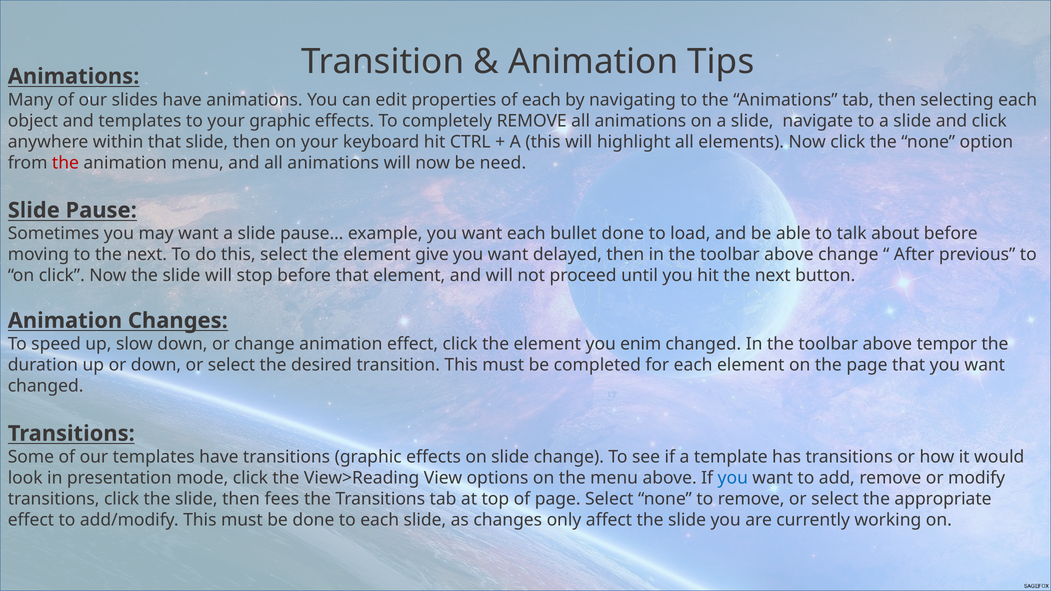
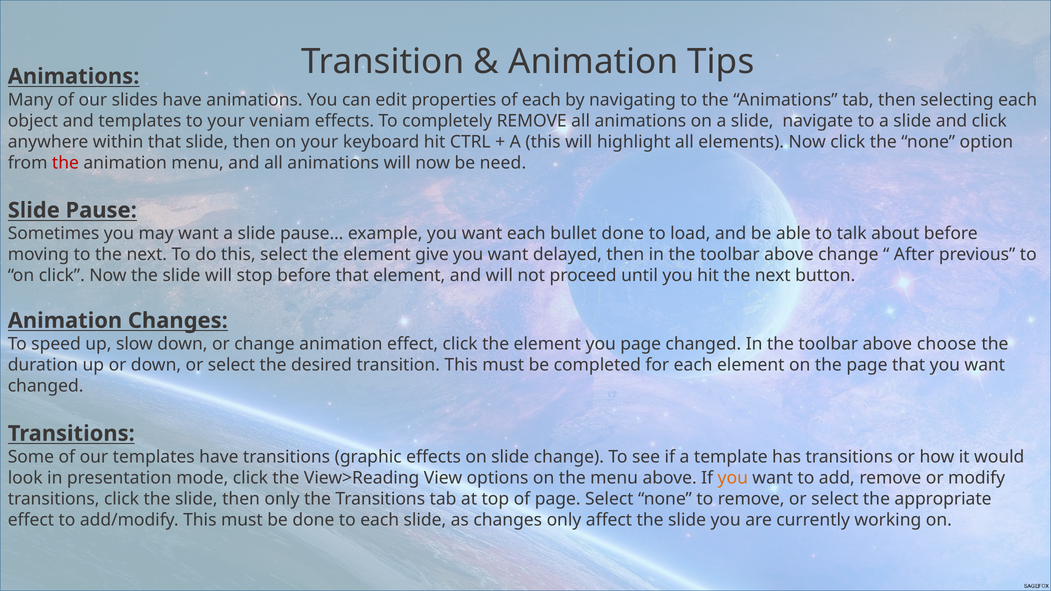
your graphic: graphic -> veniam
you enim: enim -> page
tempor: tempor -> choose
you at (733, 478) colour: blue -> orange
then fees: fees -> only
